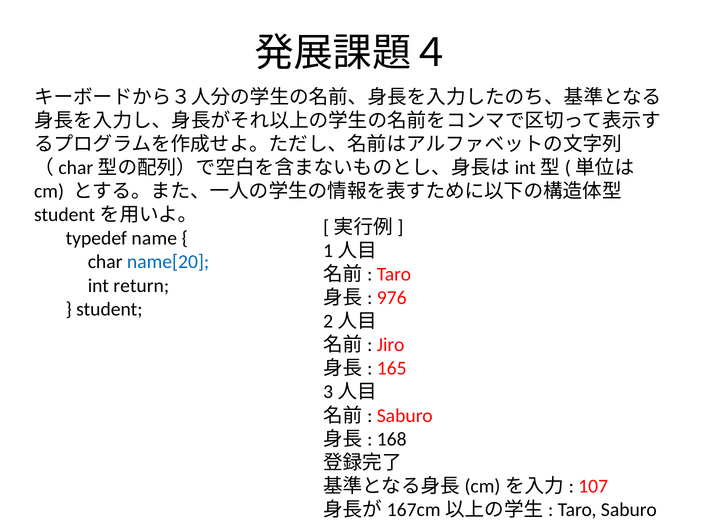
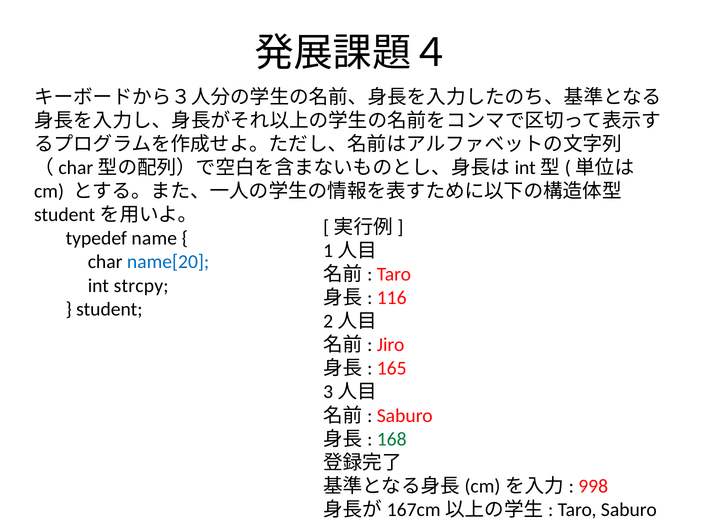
return: return -> strcpy
976: 976 -> 116
168 colour: black -> green
107: 107 -> 998
